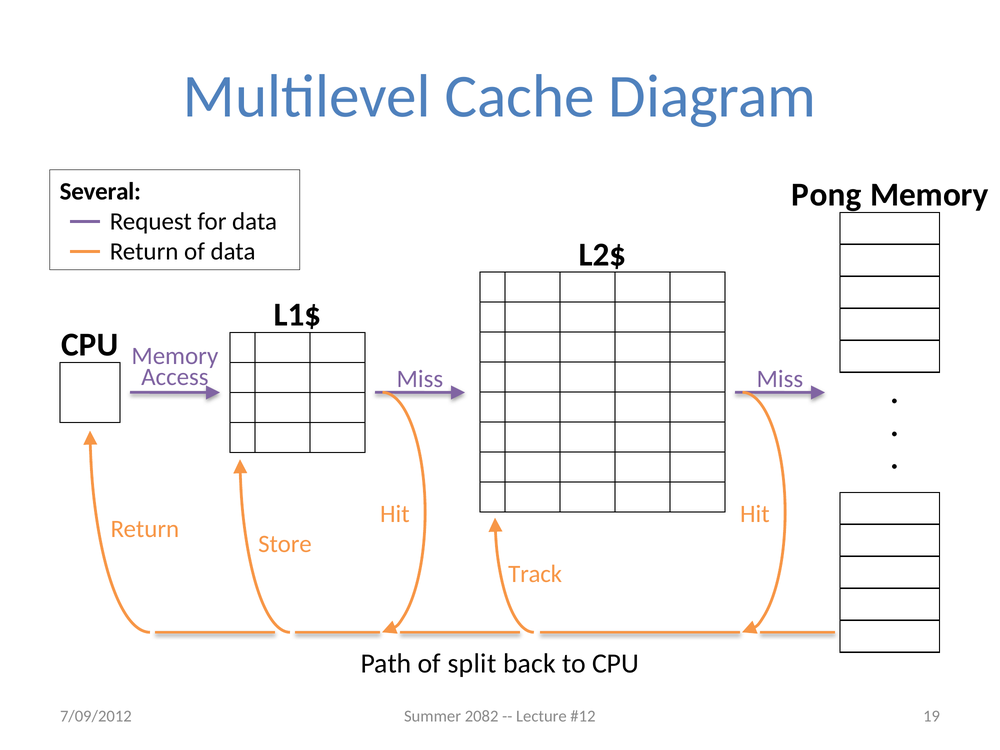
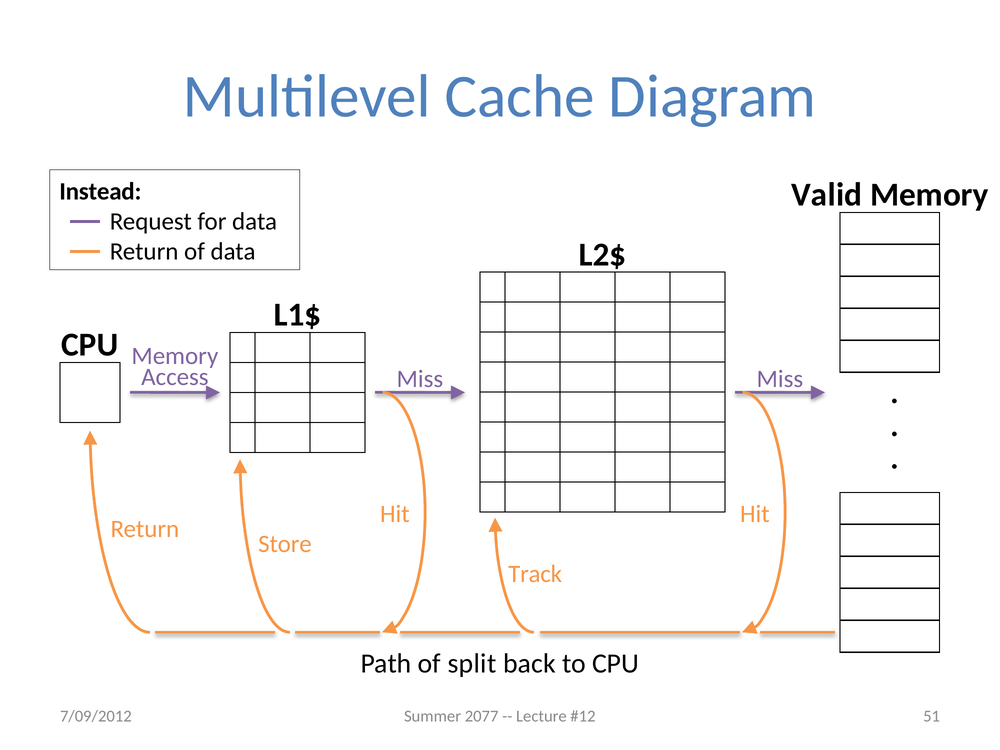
Pong: Pong -> Valid
Several: Several -> Instead
2082: 2082 -> 2077
19: 19 -> 51
